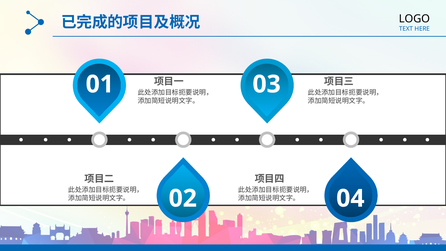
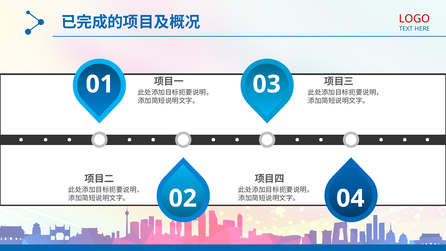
LOGO colour: black -> red
